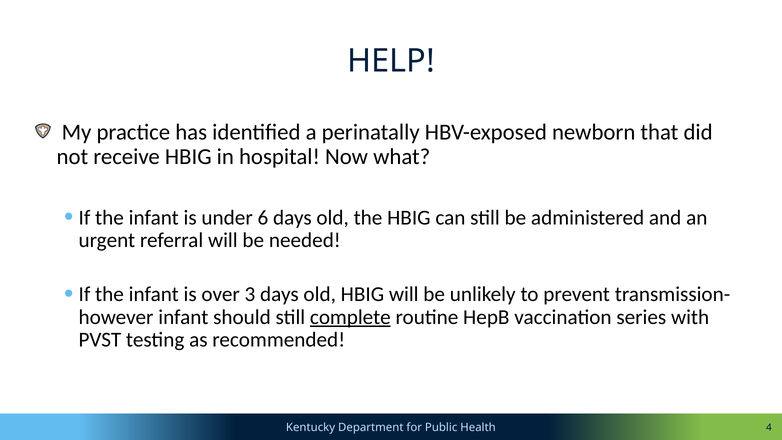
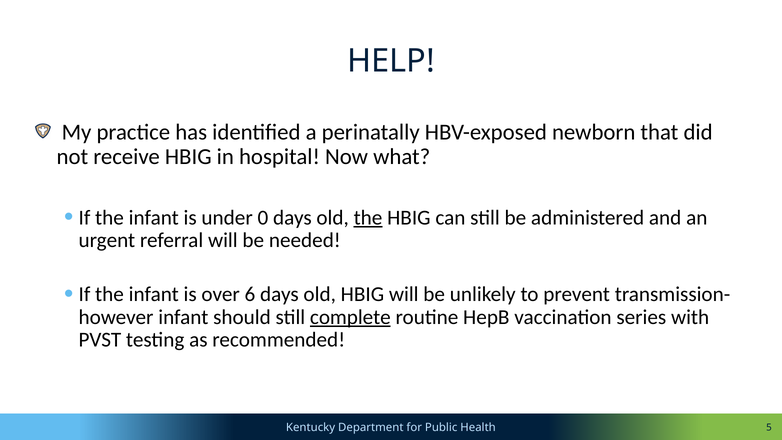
6: 6 -> 0
the at (368, 217) underline: none -> present
3: 3 -> 6
4: 4 -> 5
